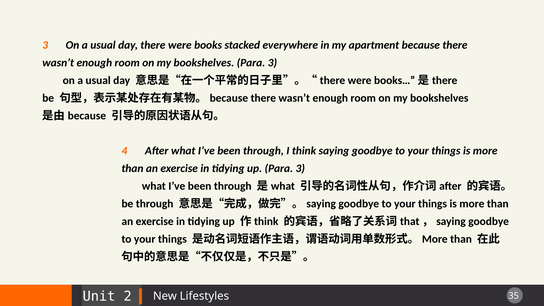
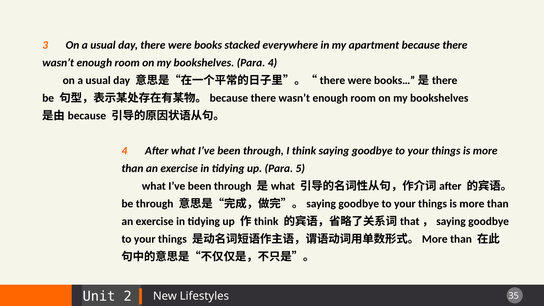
bookshelves Para 3: 3 -> 4
up Para 3: 3 -> 5
